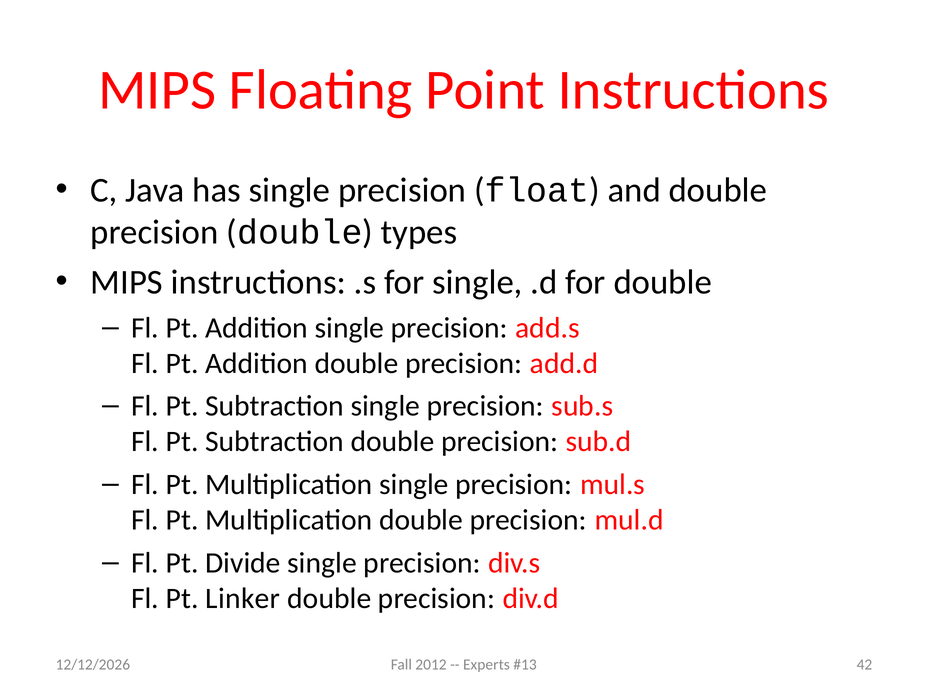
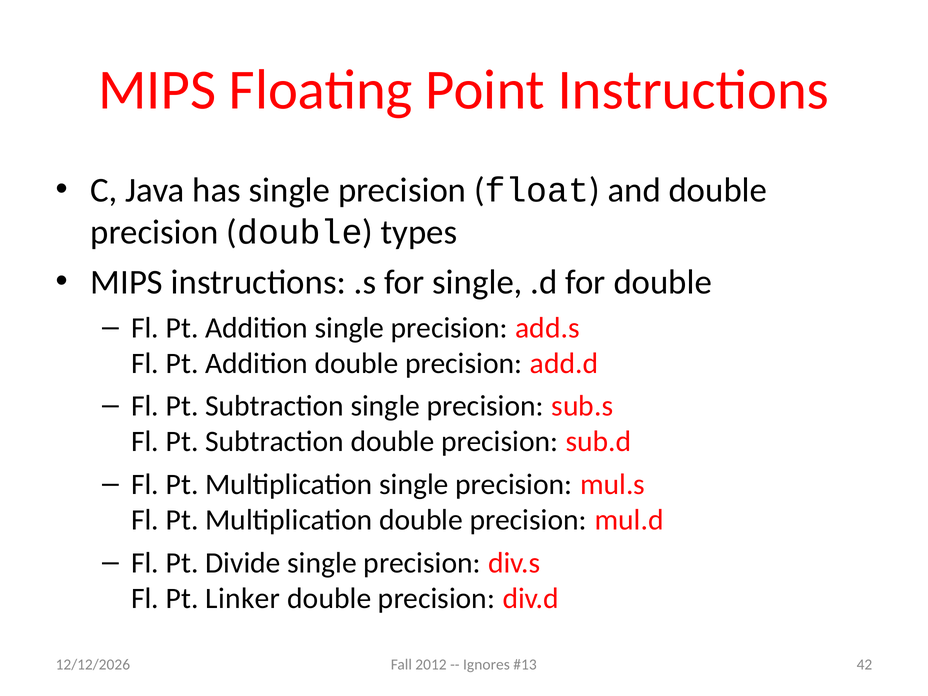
Experts: Experts -> Ignores
